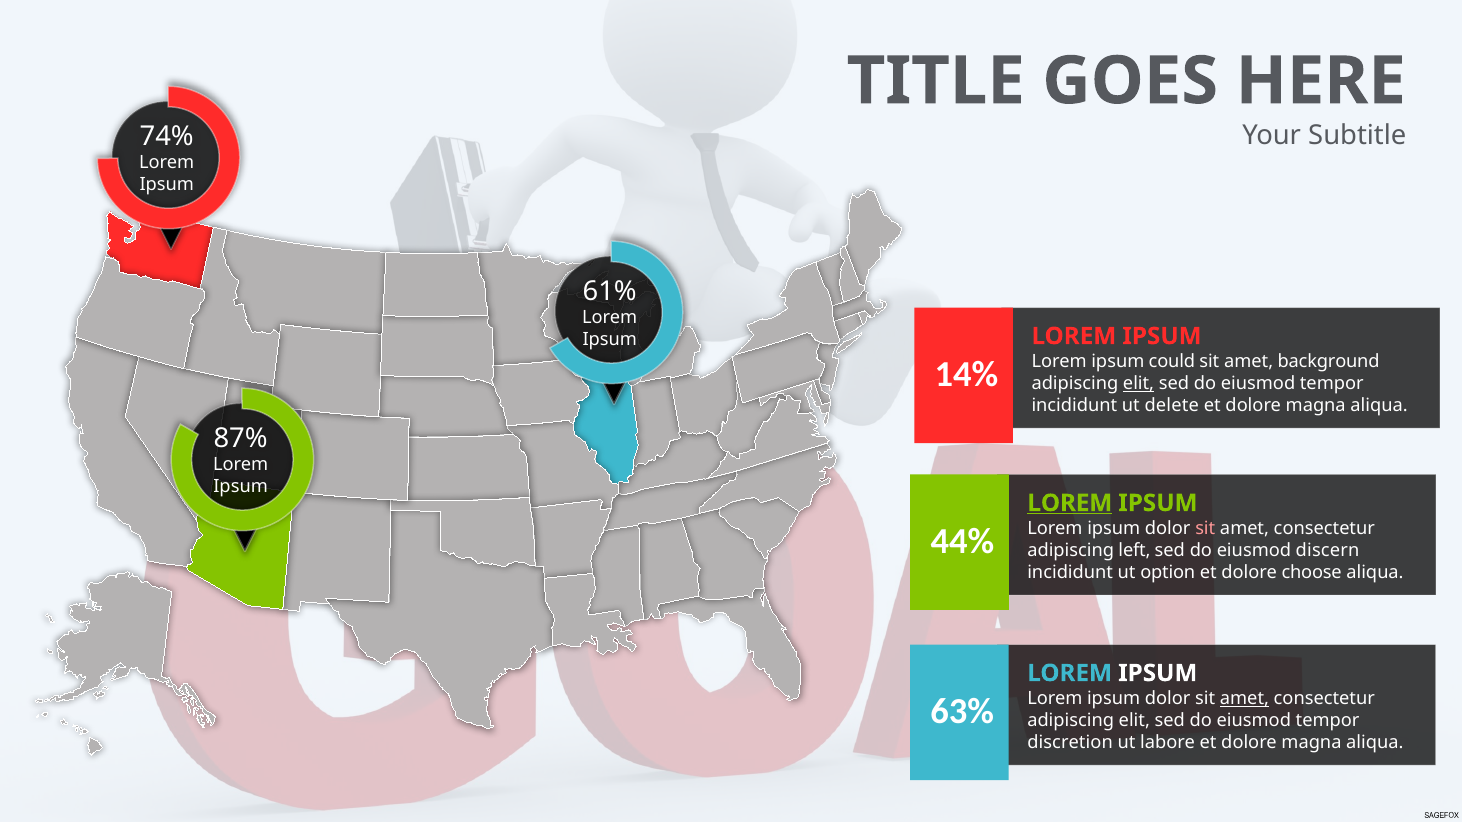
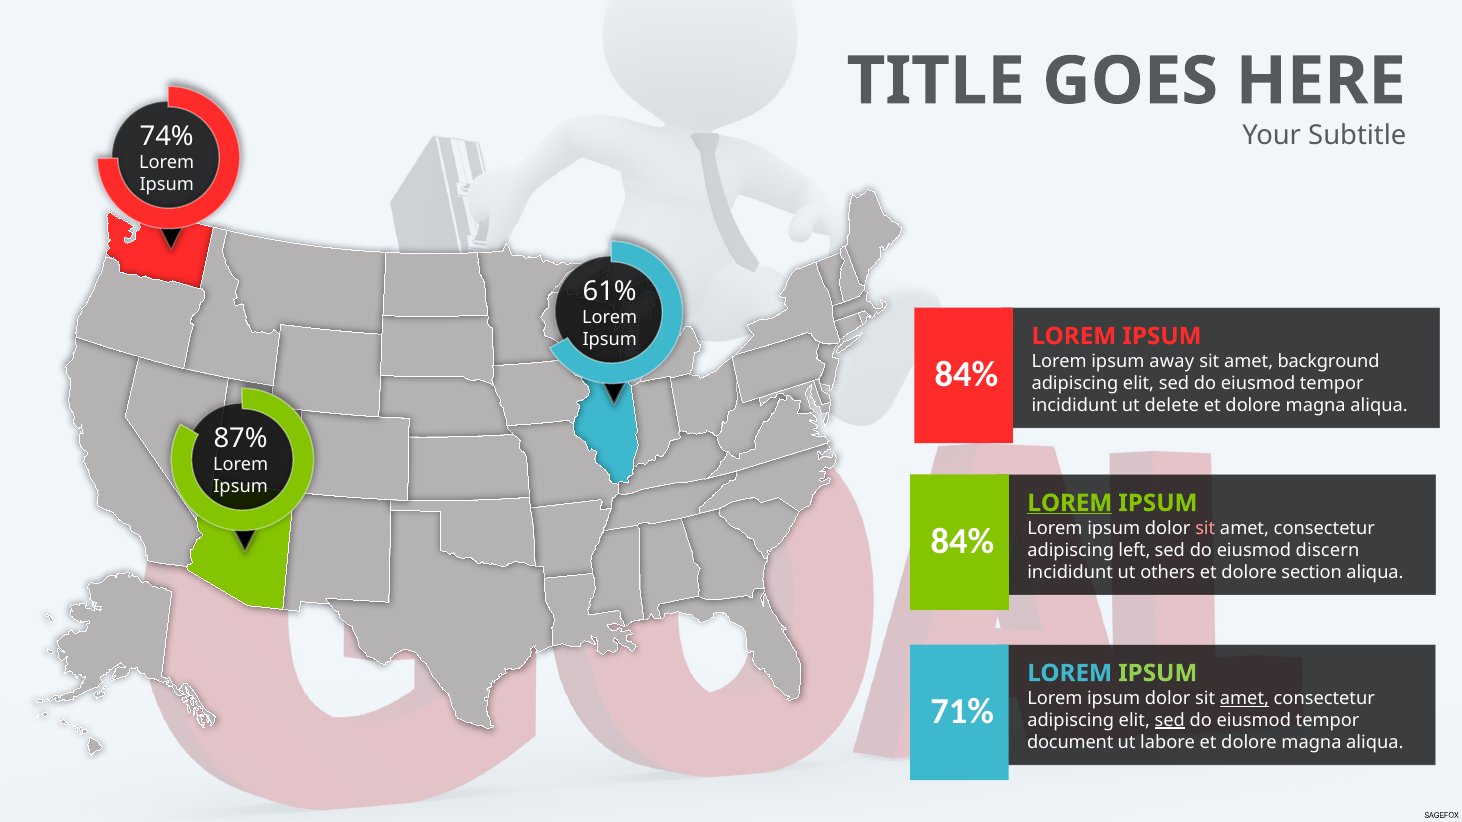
could: could -> away
14% at (966, 374): 14% -> 84%
elit at (1139, 383) underline: present -> none
44% at (962, 541): 44% -> 84%
option: option -> others
choose: choose -> section
IPSUM at (1158, 673) colour: white -> light green
63%: 63% -> 71%
sed at (1170, 721) underline: none -> present
discretion: discretion -> document
